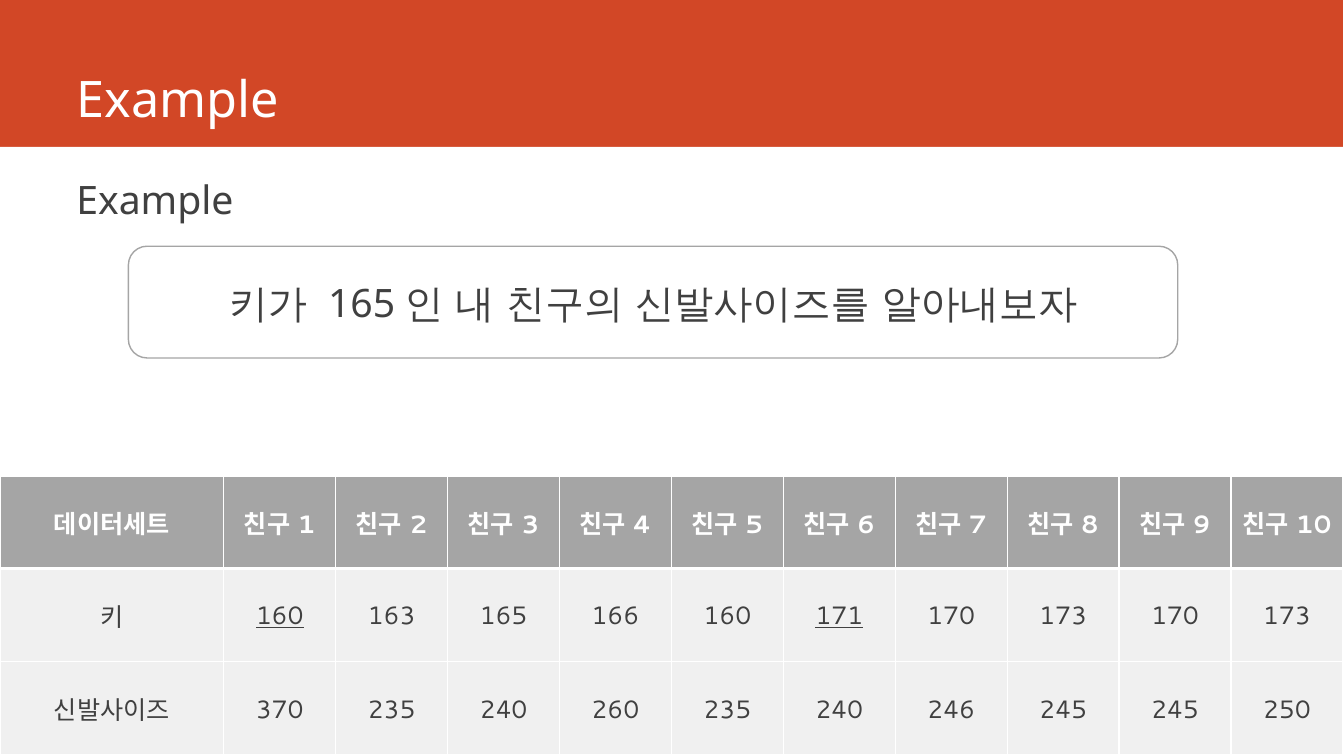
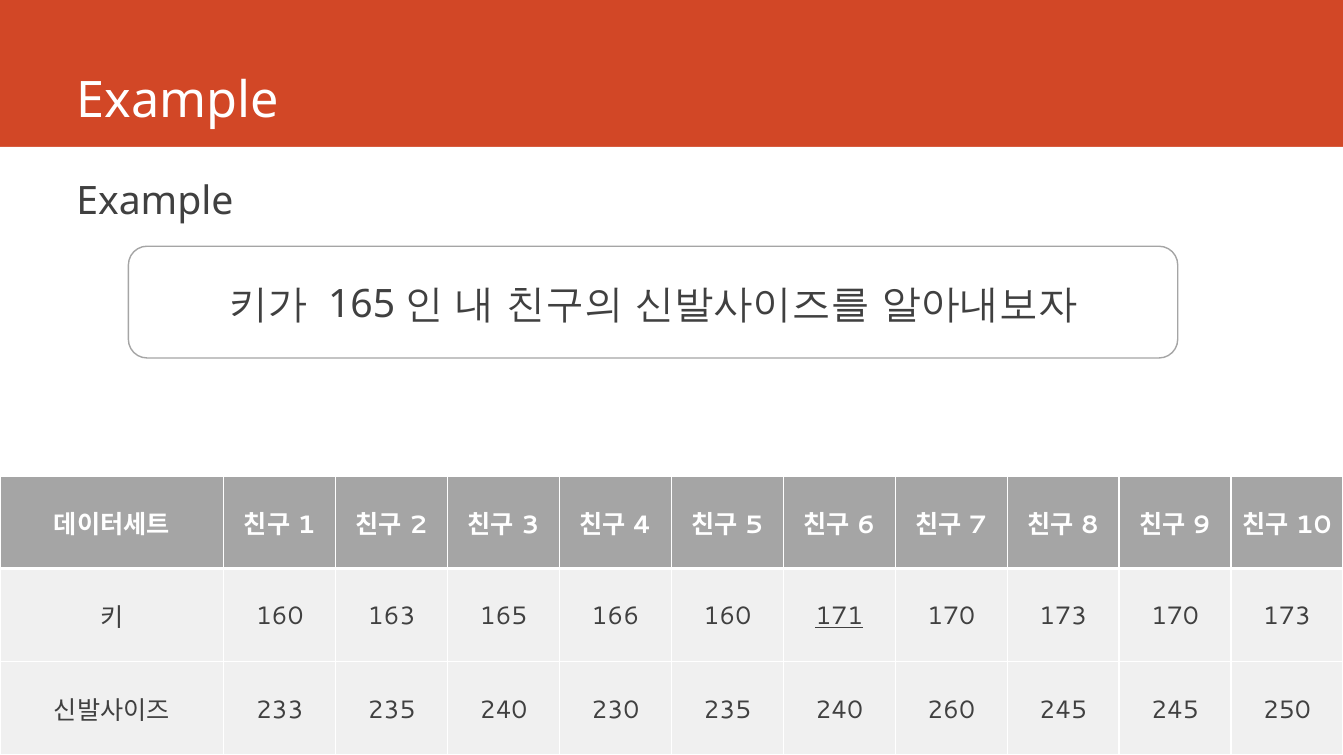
160 at (280, 617) underline: present -> none
370: 370 -> 233
260: 260 -> 230
246: 246 -> 260
